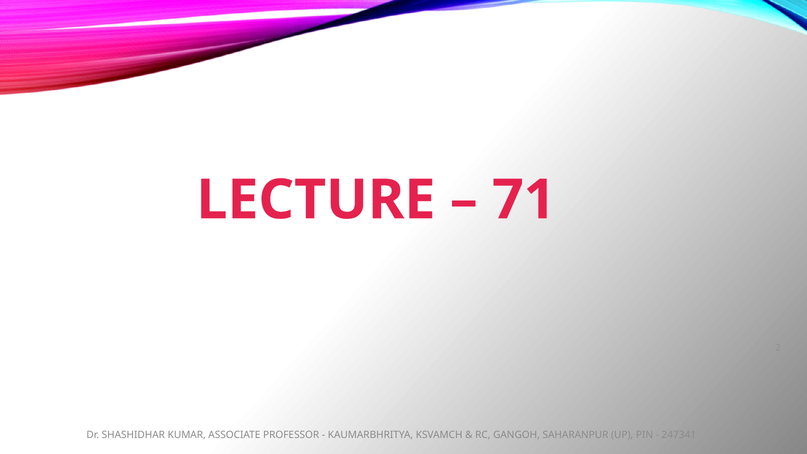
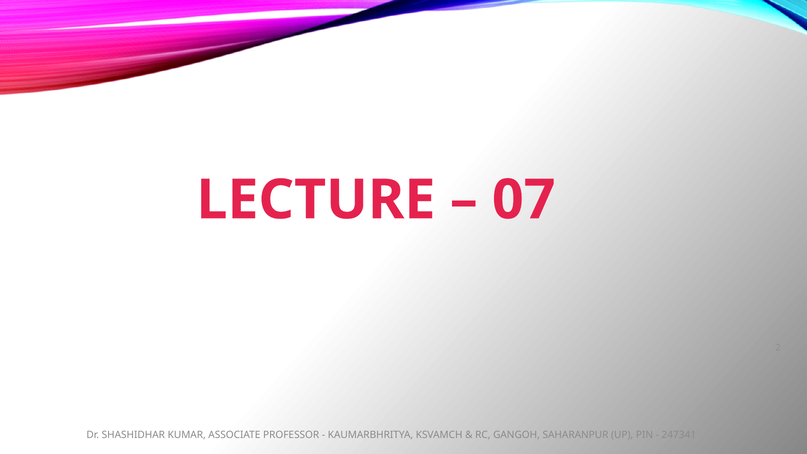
71: 71 -> 07
